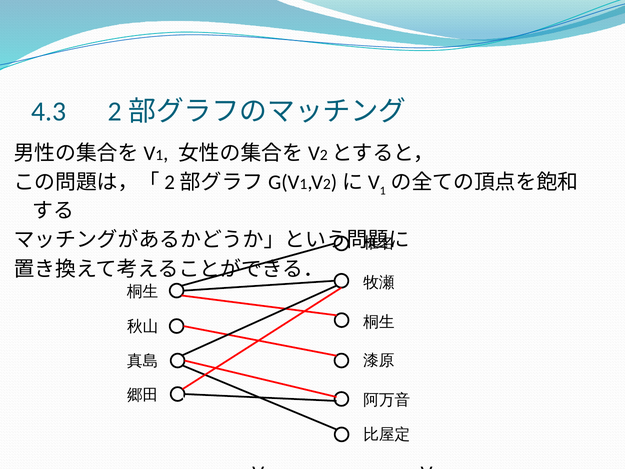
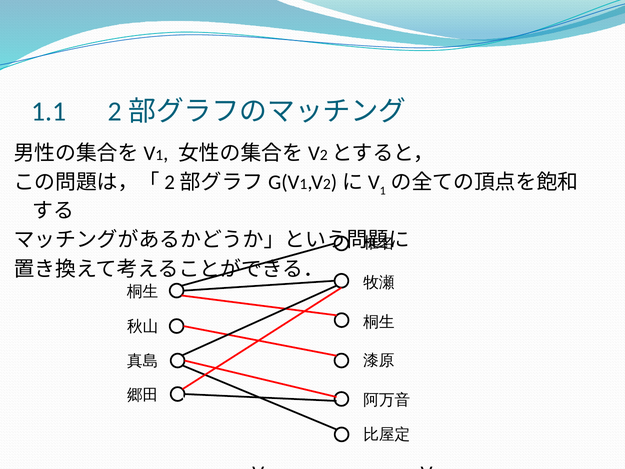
4.3: 4.3 -> 1.1
